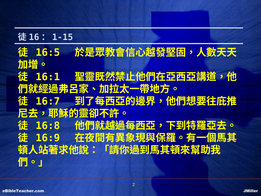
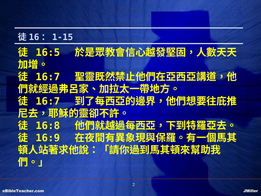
16:1 at (48, 77): 16:1 -> 16:7
